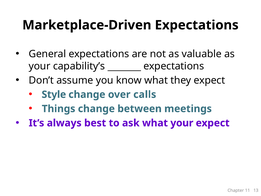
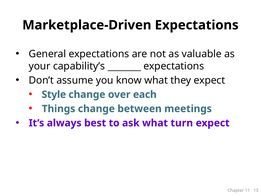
calls: calls -> each
what your: your -> turn
